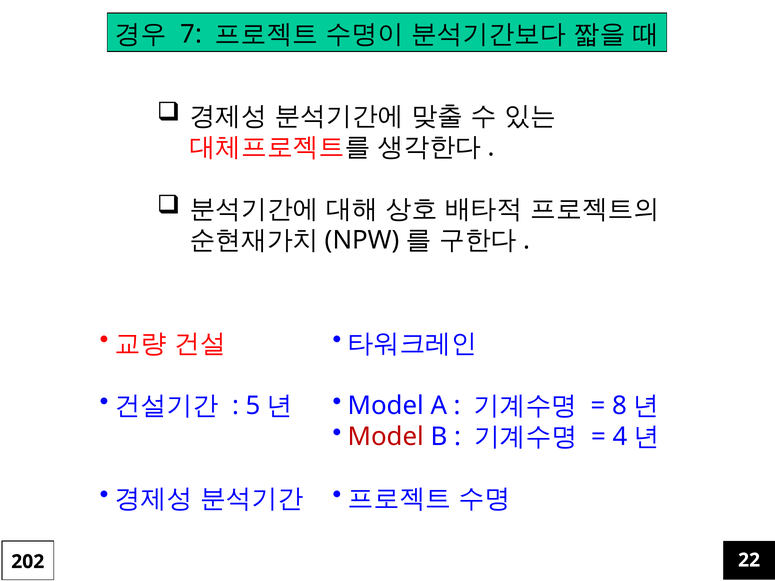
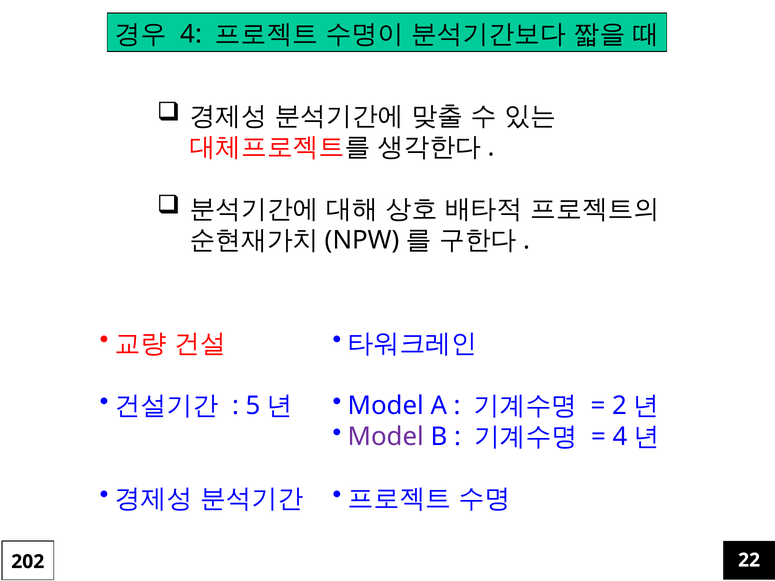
7 at (191, 34): 7 -> 4
8: 8 -> 2
Model at (386, 437) colour: red -> purple
